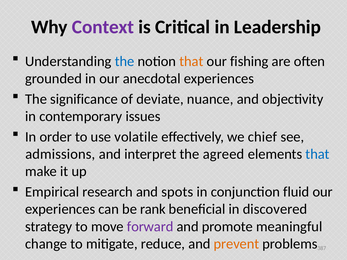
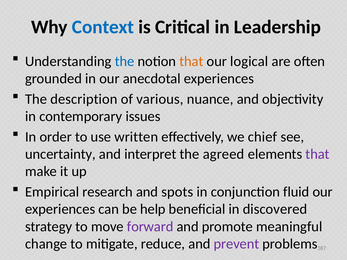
Context colour: purple -> blue
fishing: fishing -> logical
significance: significance -> description
deviate: deviate -> various
volatile: volatile -> written
admissions: admissions -> uncertainty
that at (317, 154) colour: blue -> purple
rank: rank -> help
prevent colour: orange -> purple
